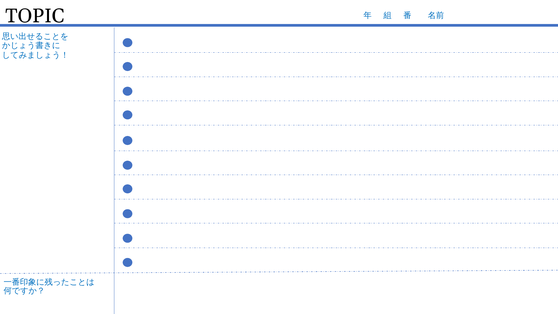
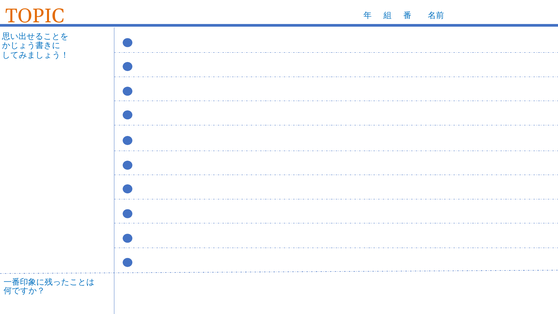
TOPIC colour: black -> orange
